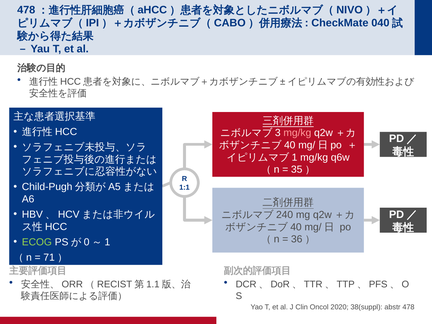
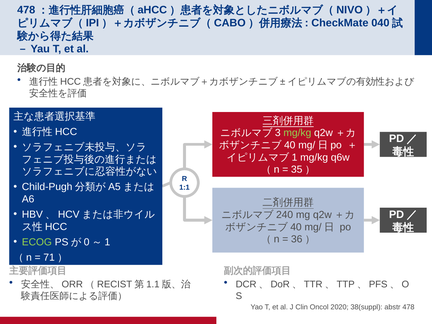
mg/kg at (297, 133) colour: pink -> light green
